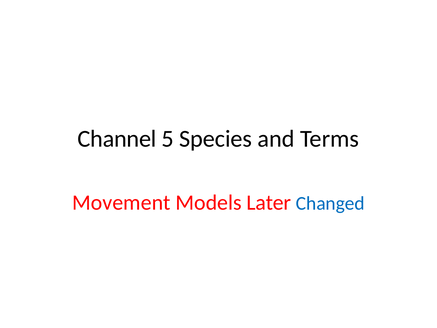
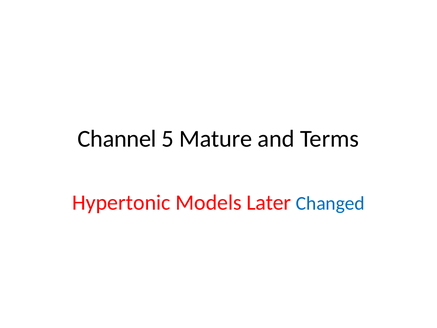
Species: Species -> Mature
Movement: Movement -> Hypertonic
